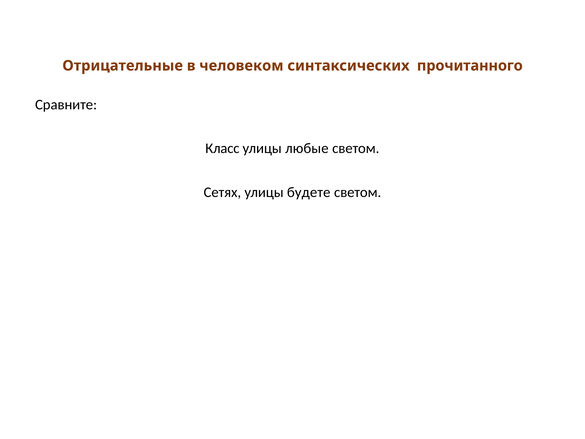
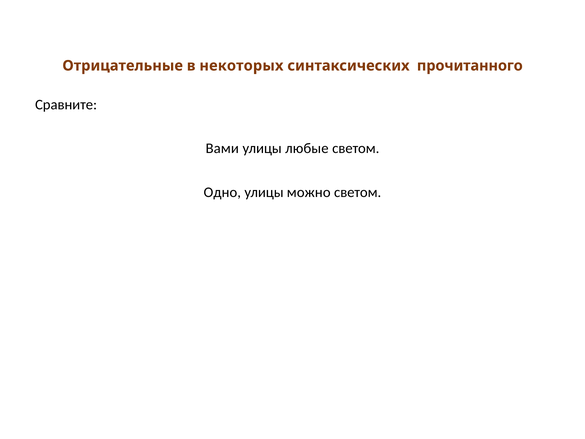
человеком: человеком -> некоторых
Класс: Класс -> Вами
Сетях: Сетях -> Одно
будете: будете -> можно
